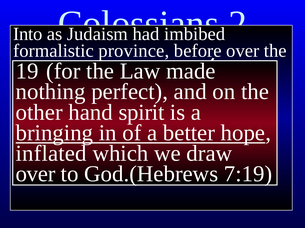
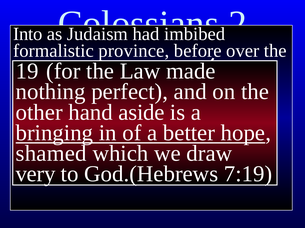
spirit: spirit -> aside
inflated: inflated -> shamed
over at (35, 174): over -> very
